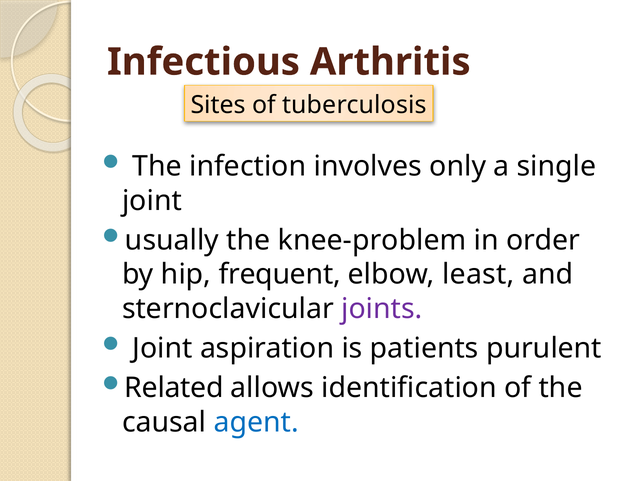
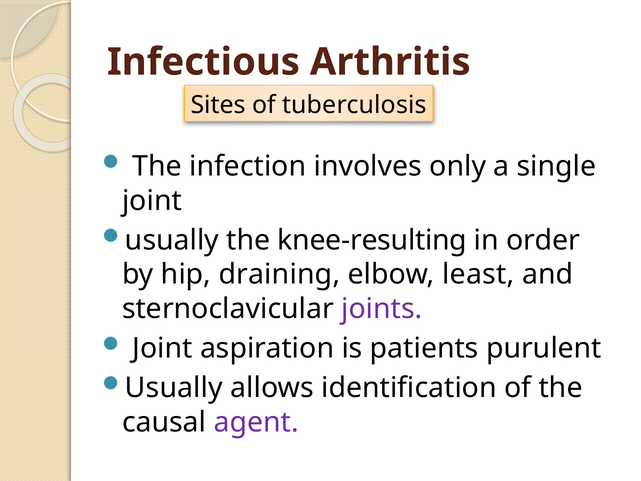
knee-problem: knee-problem -> knee-resulting
frequent: frequent -> draining
Related at (174, 388): Related -> Usually
agent colour: blue -> purple
